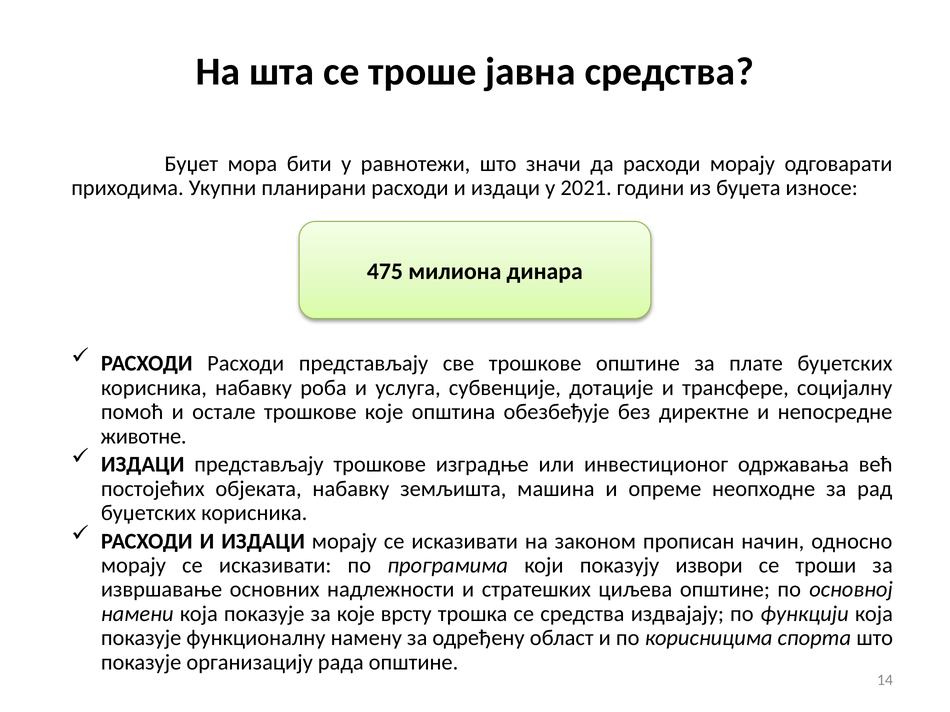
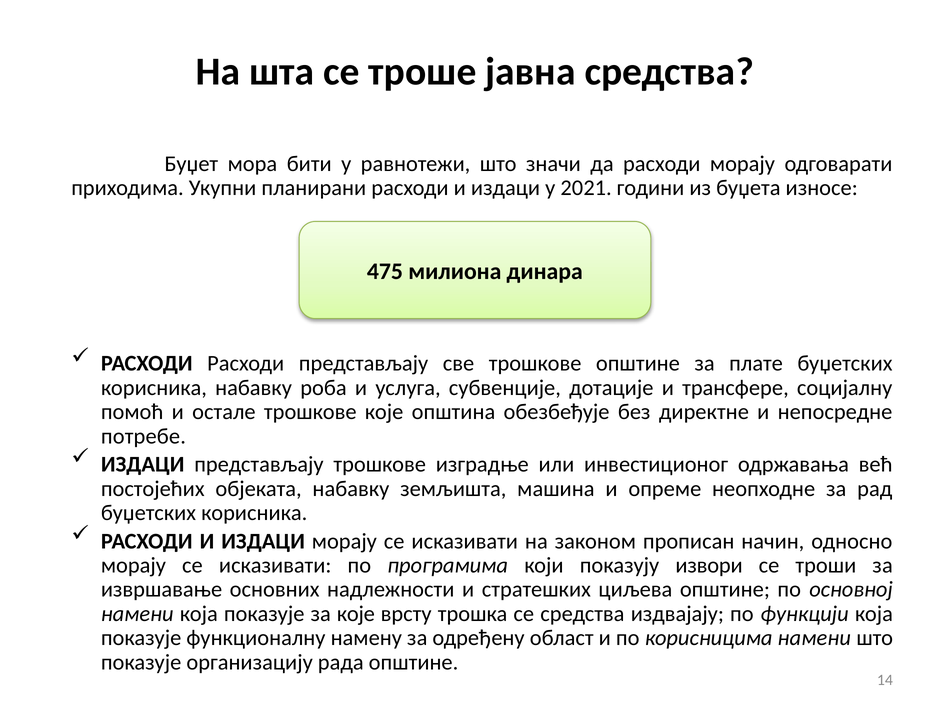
животне: животне -> потребе
корисницима спорта: спорта -> намени
